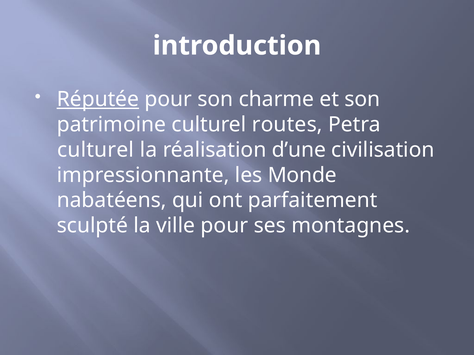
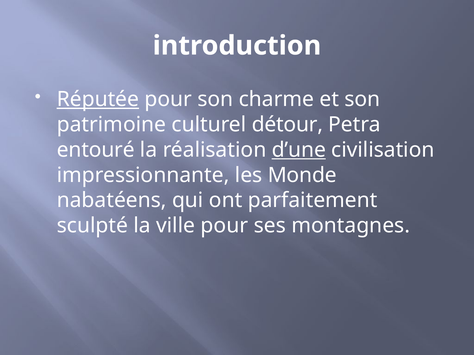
routes: routes -> détour
culturel at (96, 150): culturel -> entouré
d’une underline: none -> present
